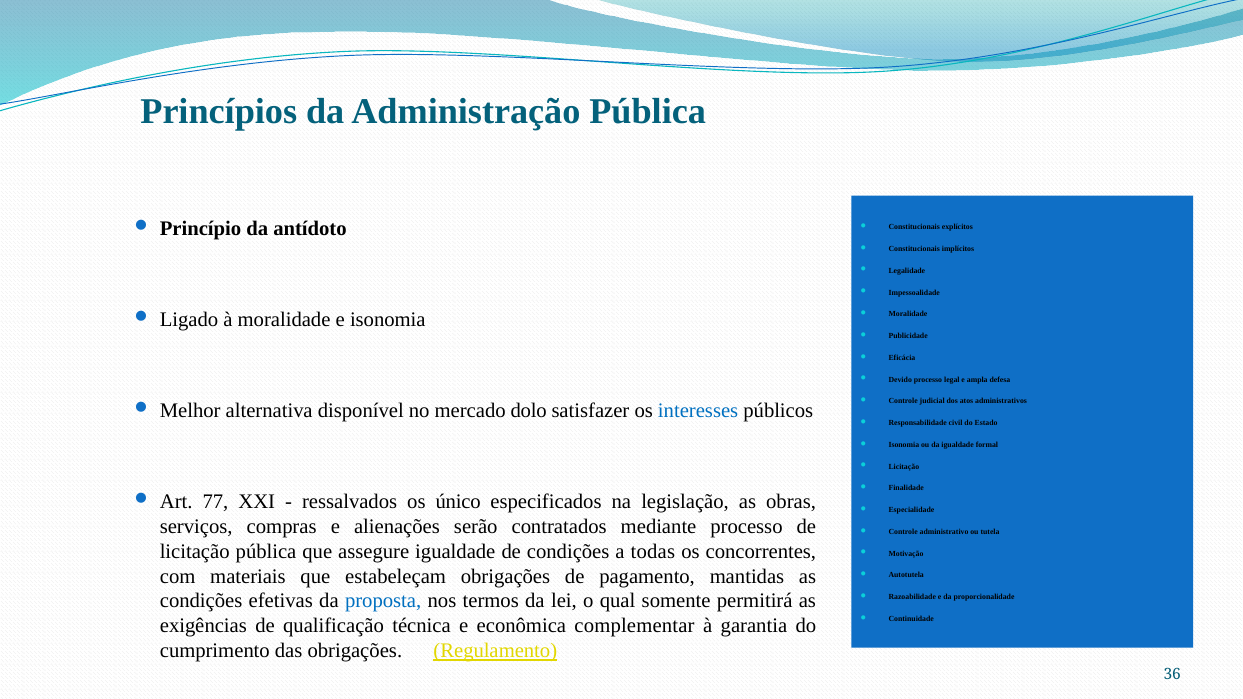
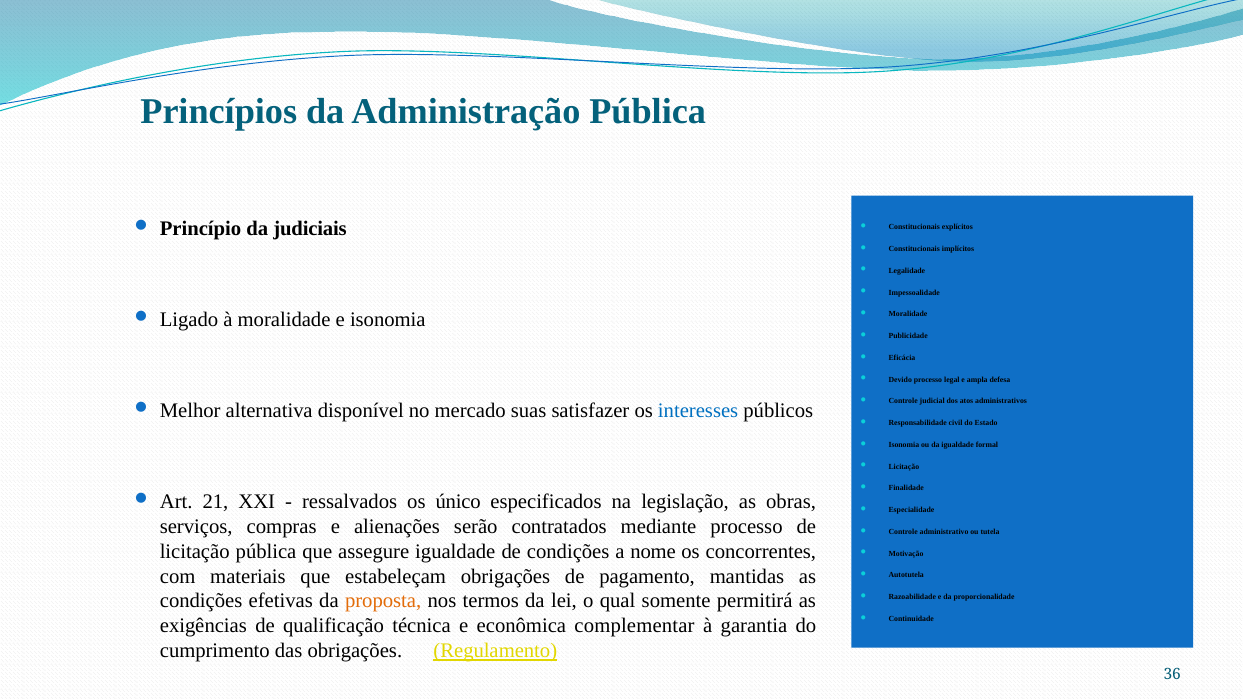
antídoto: antídoto -> judiciais
dolo: dolo -> suas
77: 77 -> 21
todas: todas -> nome
proposta colour: blue -> orange
